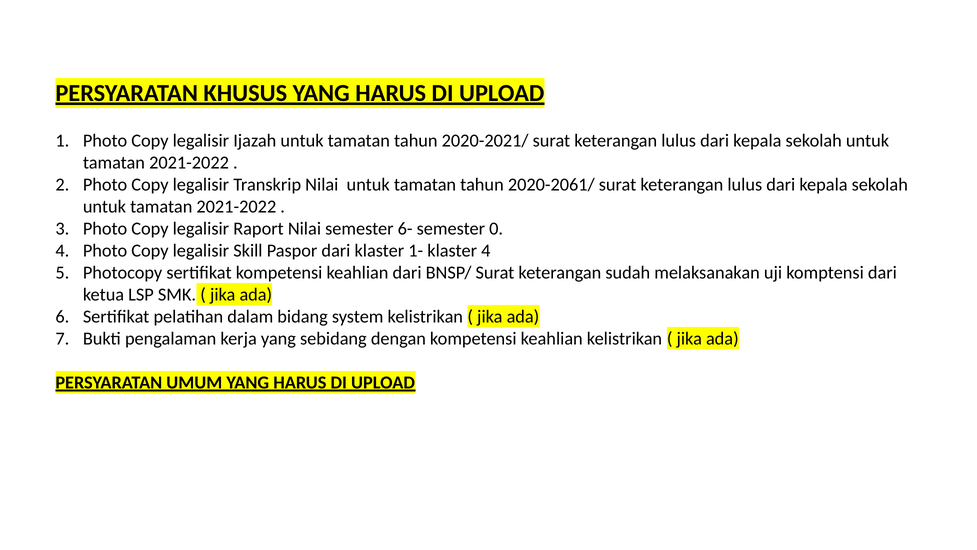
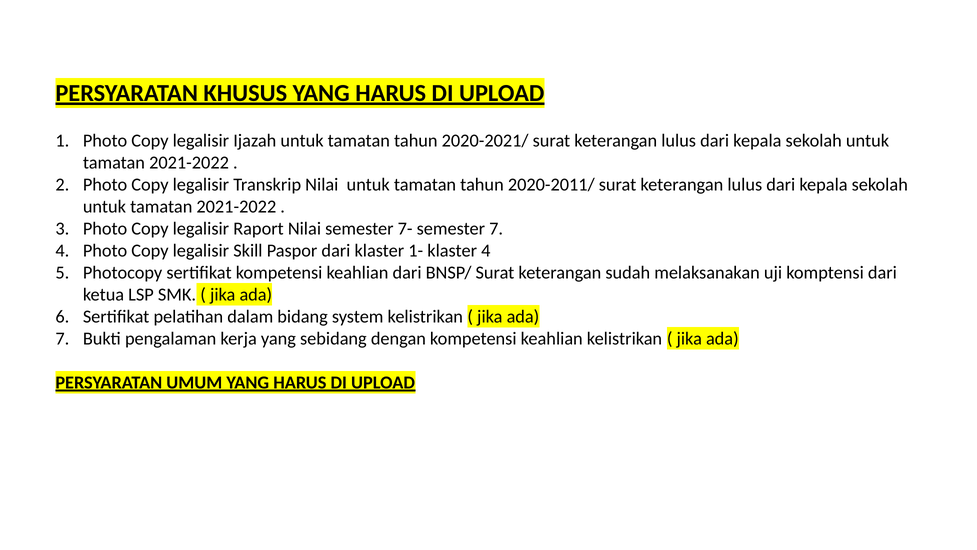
2020-2061/: 2020-2061/ -> 2020-2011/
6-: 6- -> 7-
semester 0: 0 -> 7
